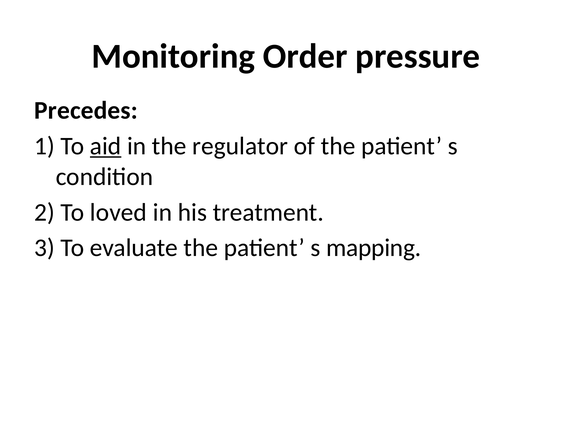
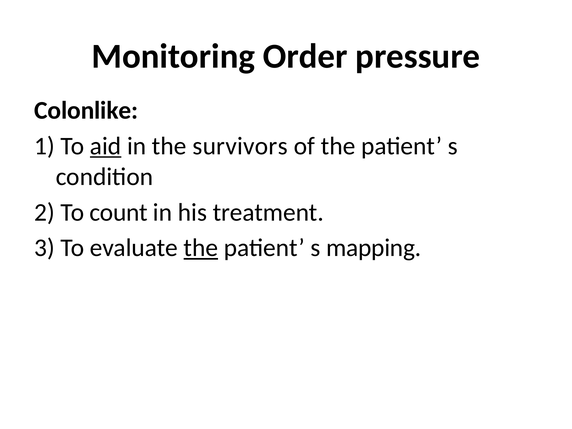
Precedes: Precedes -> Colonlike
regulator: regulator -> survivors
loved: loved -> count
the at (201, 248) underline: none -> present
